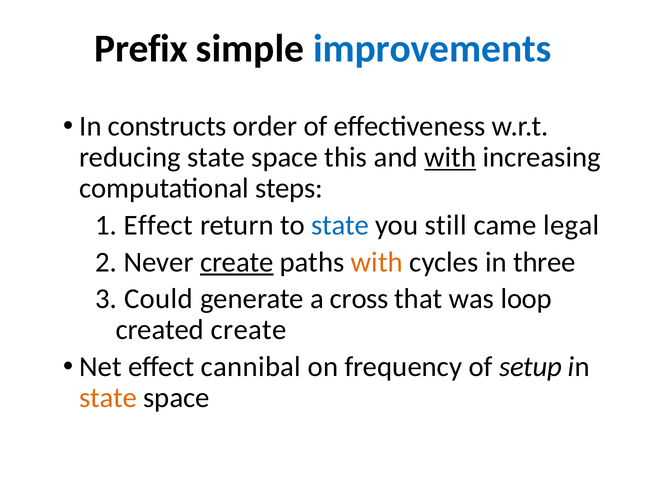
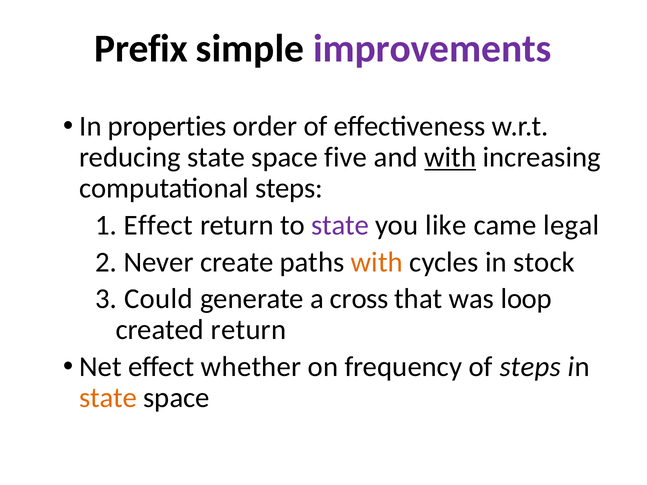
improvements colour: blue -> purple
constructs: constructs -> properties
this: this -> five
state at (340, 225) colour: blue -> purple
still: still -> like
create at (237, 262) underline: present -> none
three: three -> stock
created create: create -> return
cannibal: cannibal -> whether
of setup: setup -> steps
